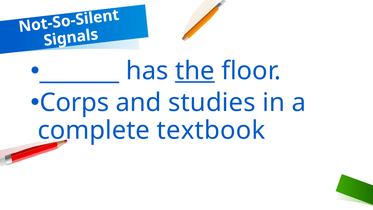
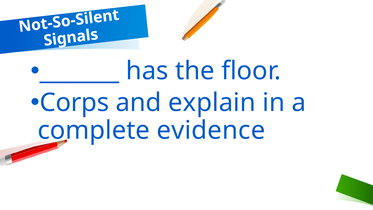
the underline: present -> none
studies: studies -> explain
textbook: textbook -> evidence
